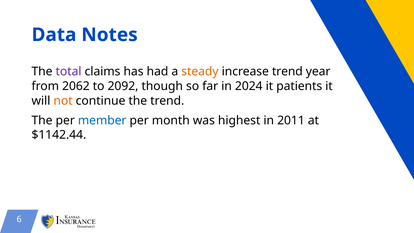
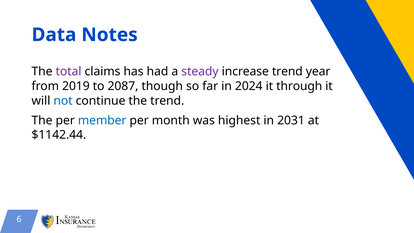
steady colour: orange -> purple
2062: 2062 -> 2019
2092: 2092 -> 2087
patients: patients -> through
not colour: orange -> blue
2011: 2011 -> 2031
